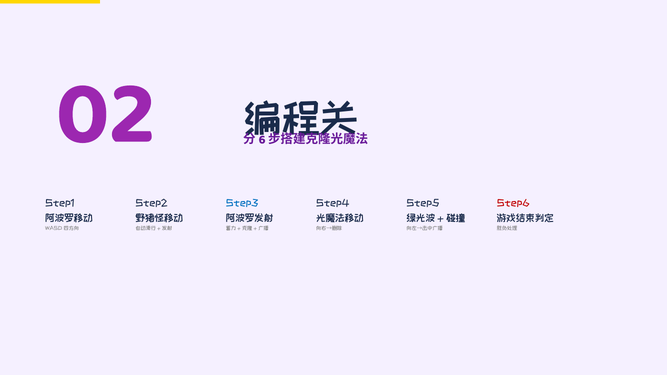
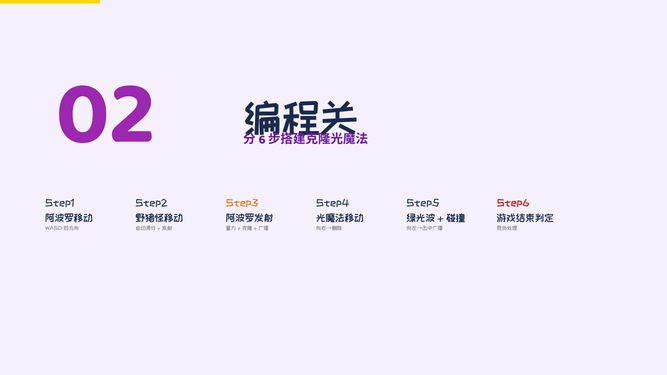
Step3 colour: blue -> orange
